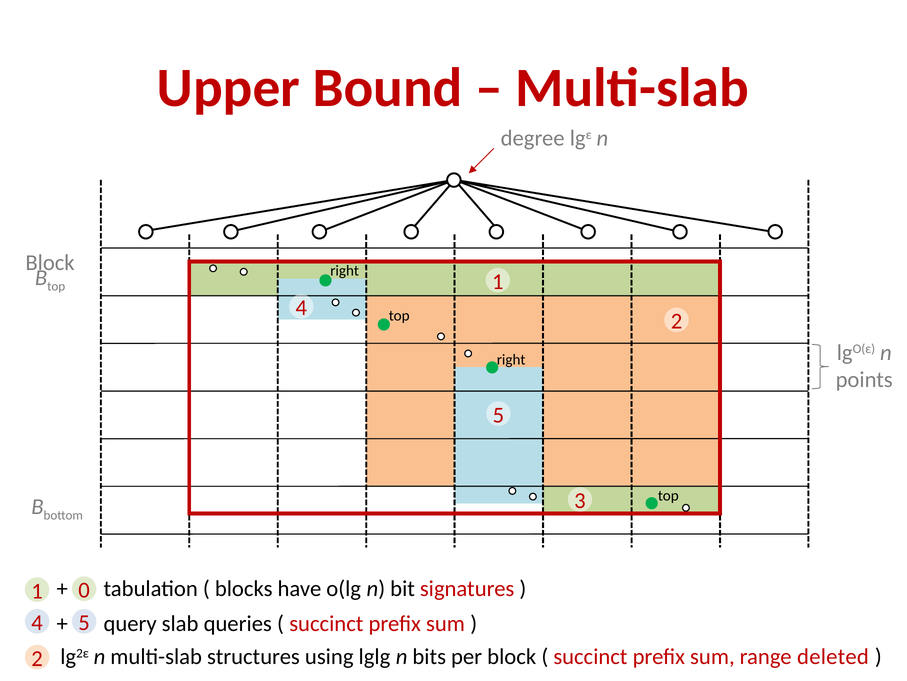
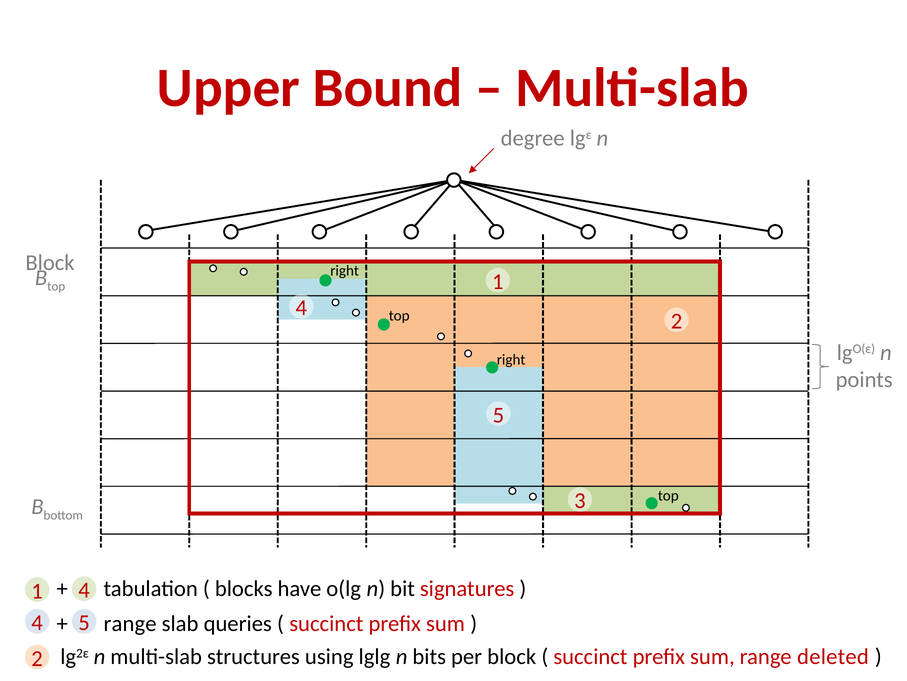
1 0: 0 -> 4
query at (130, 623): query -> range
